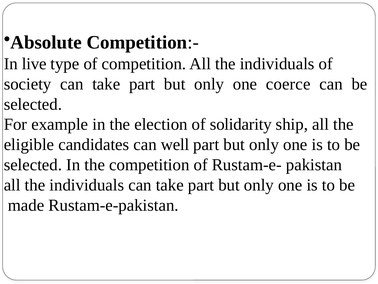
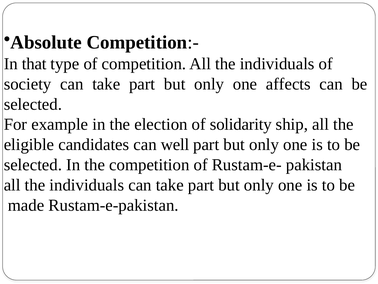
live: live -> that
coerce: coerce -> affects
